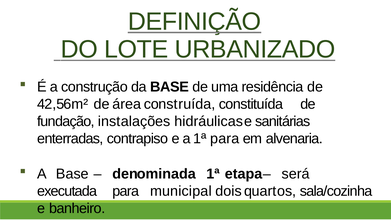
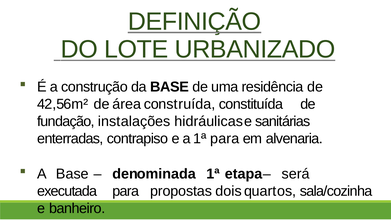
municipal: municipal -> propostas
